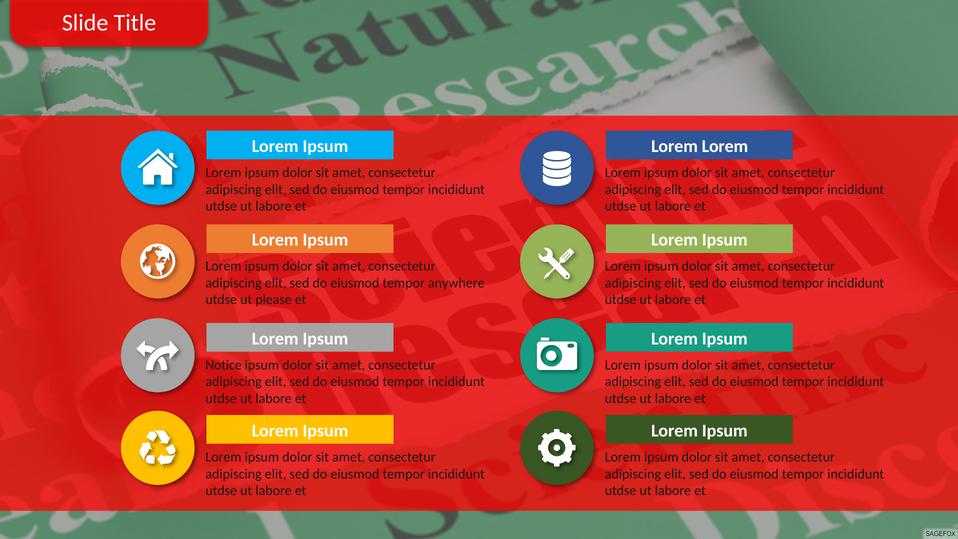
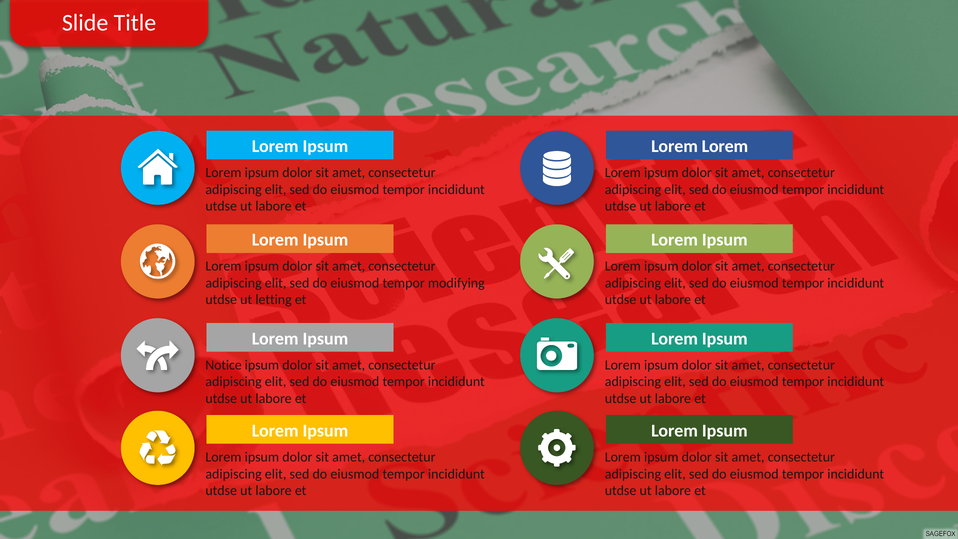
anywhere: anywhere -> modifying
please: please -> letting
